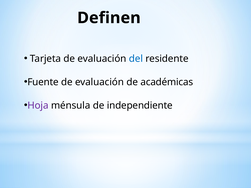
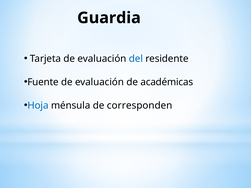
Definen: Definen -> Guardia
Hoja colour: purple -> blue
independiente: independiente -> corresponden
